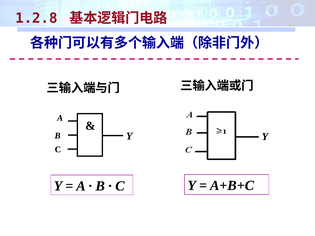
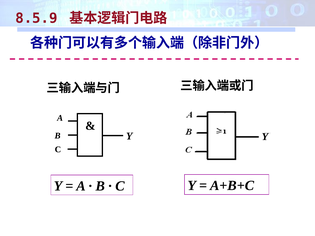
1.2.8: 1.2.8 -> 8.5.9
